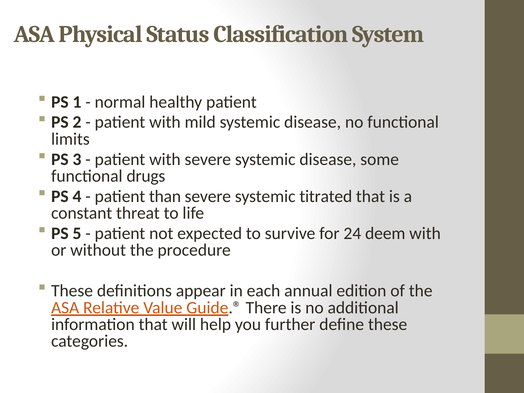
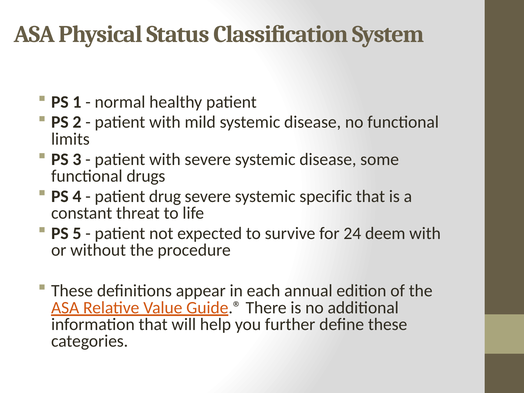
than: than -> drug
titrated: titrated -> specific
